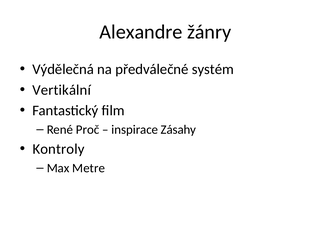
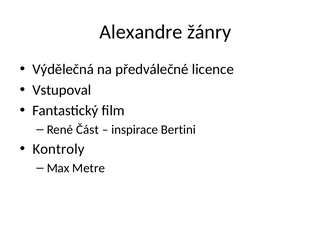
systém: systém -> licence
Vertikální: Vertikální -> Vstupoval
Proč: Proč -> Část
Zásahy: Zásahy -> Bertini
